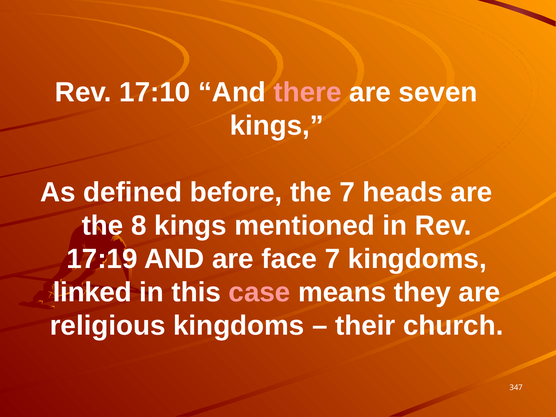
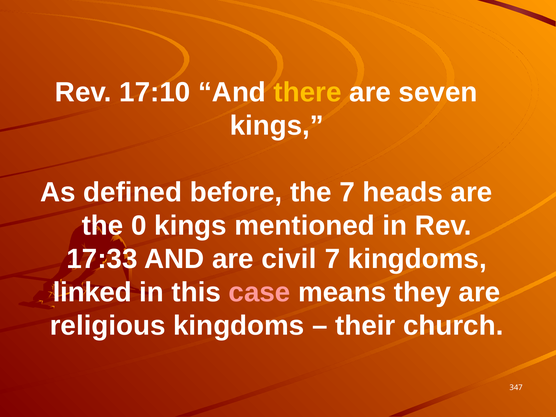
there colour: pink -> yellow
8: 8 -> 0
17:19: 17:19 -> 17:33
face: face -> civil
